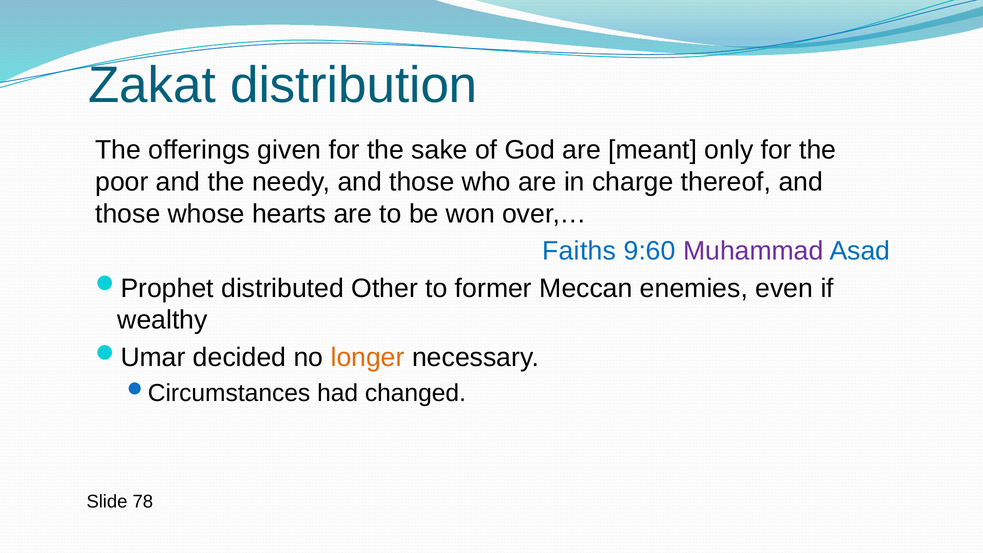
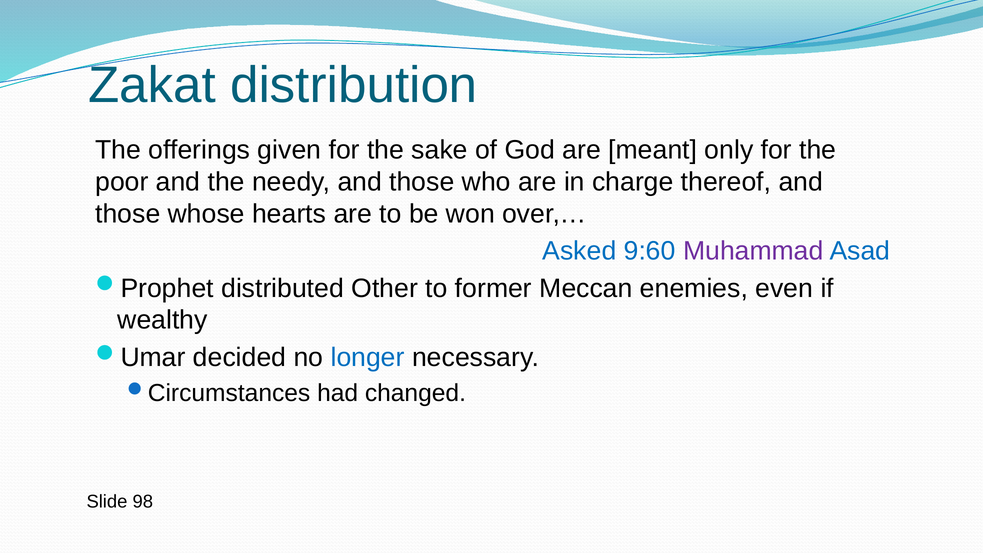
Faiths: Faiths -> Asked
longer colour: orange -> blue
78: 78 -> 98
